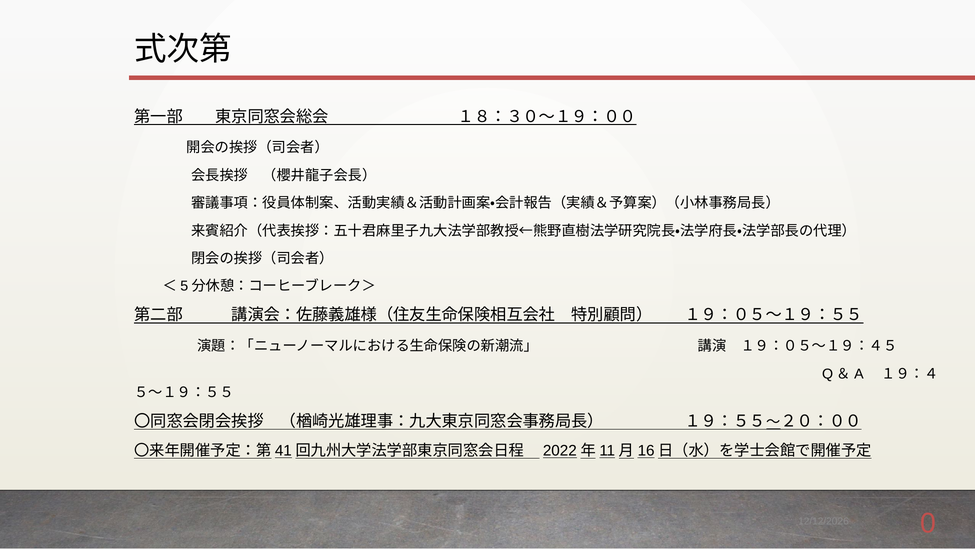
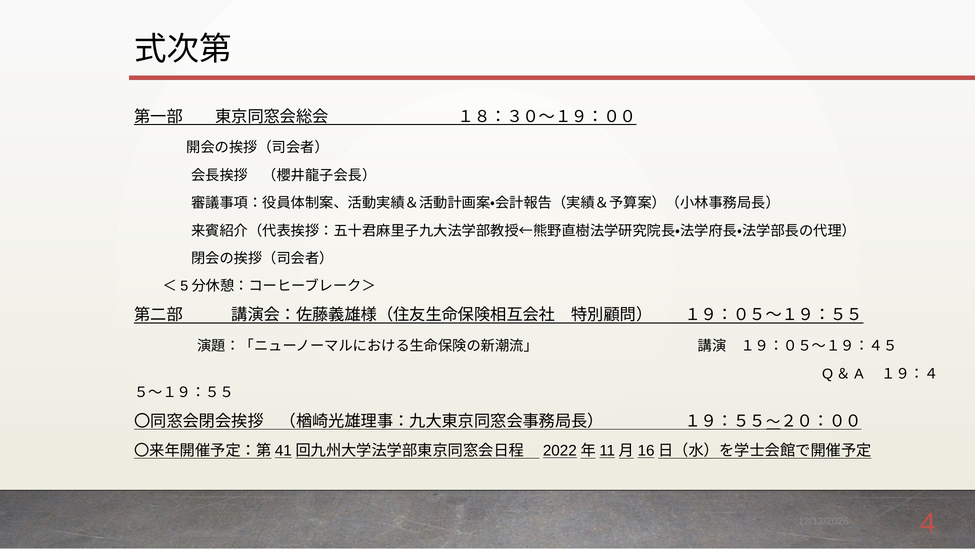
0: 0 -> 4
